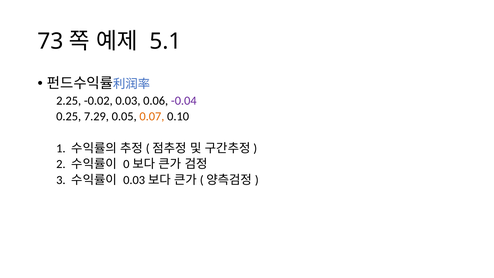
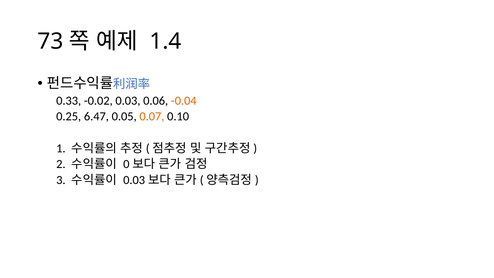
5.1: 5.1 -> 1.4
2.25: 2.25 -> 0.33
-0.04 colour: purple -> orange
7.29: 7.29 -> 6.47
